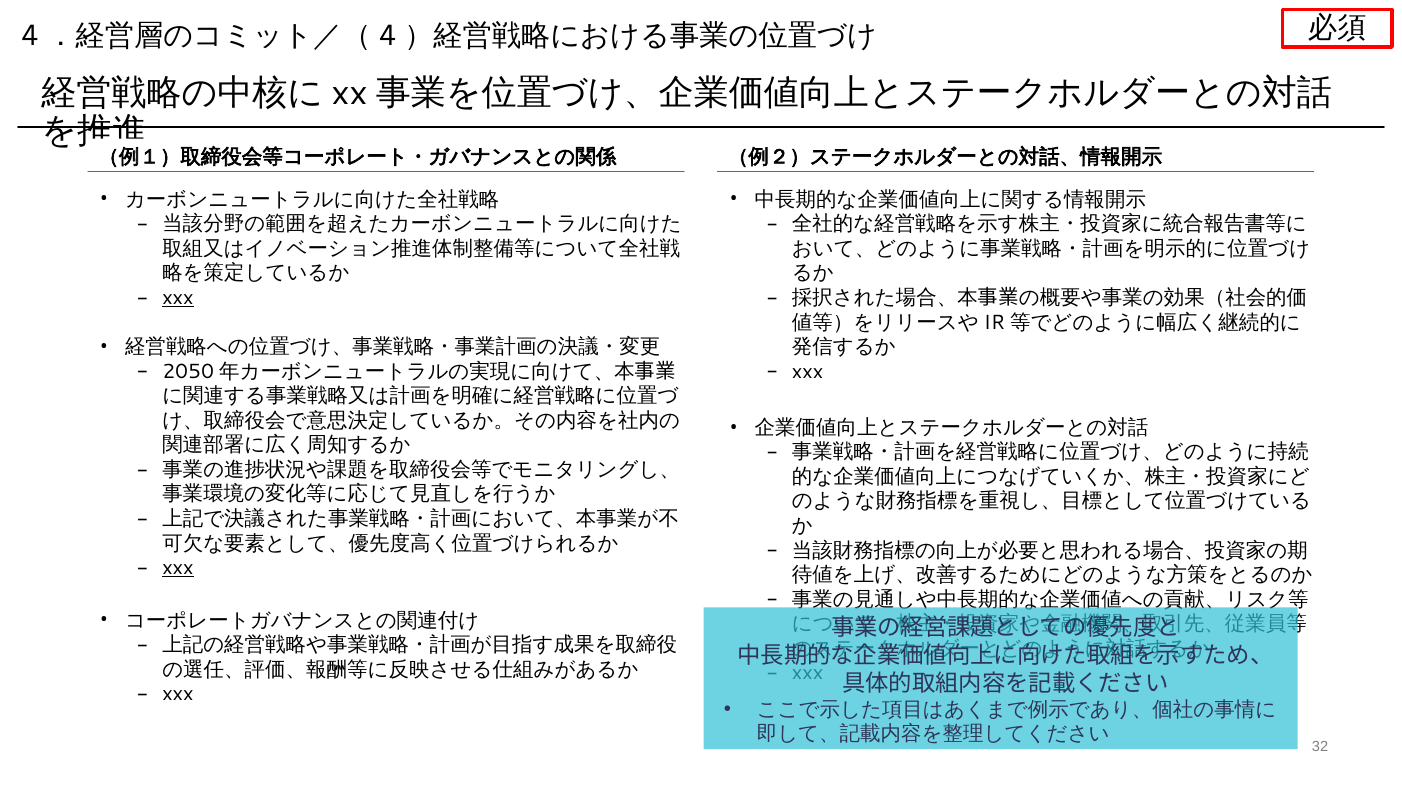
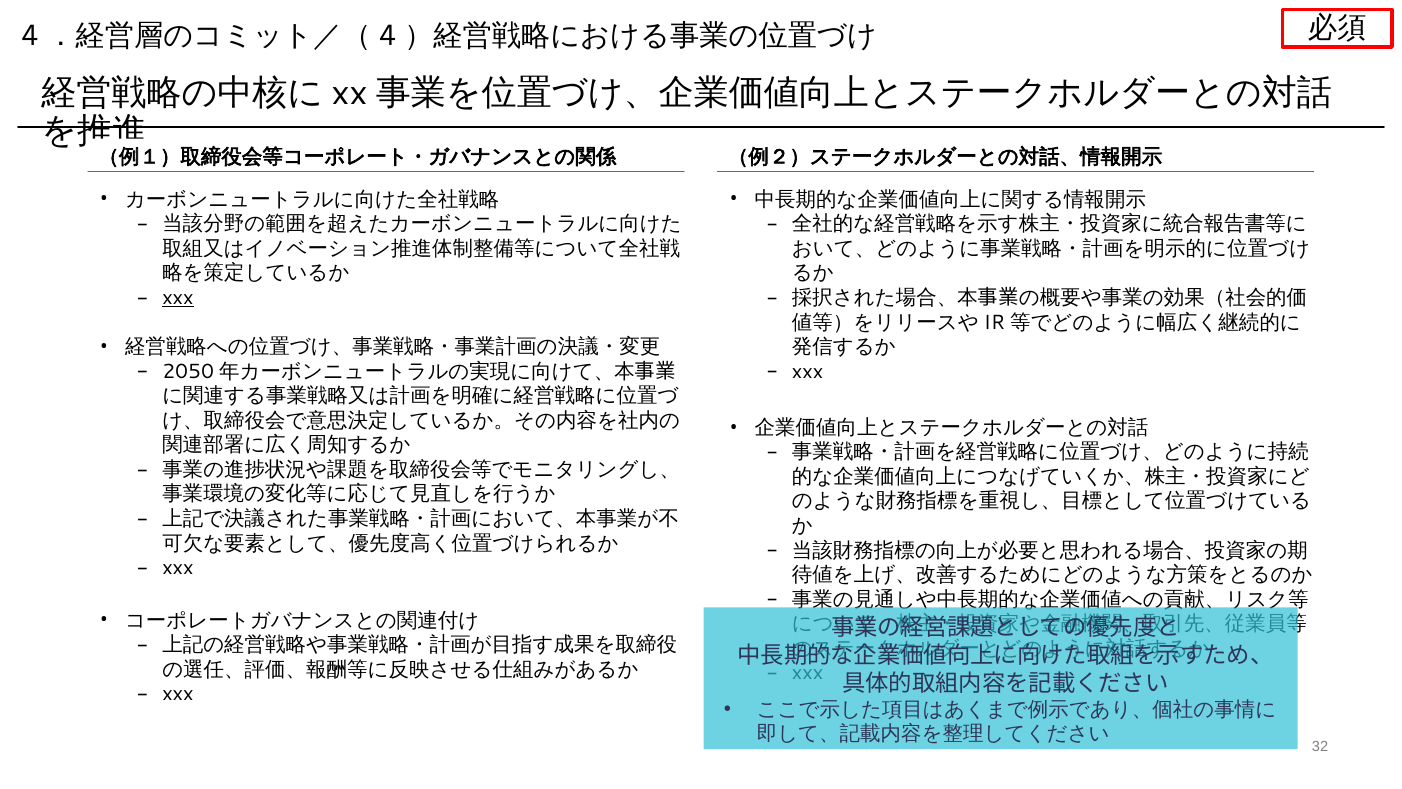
xxx at (178, 568) underline: present -> none
